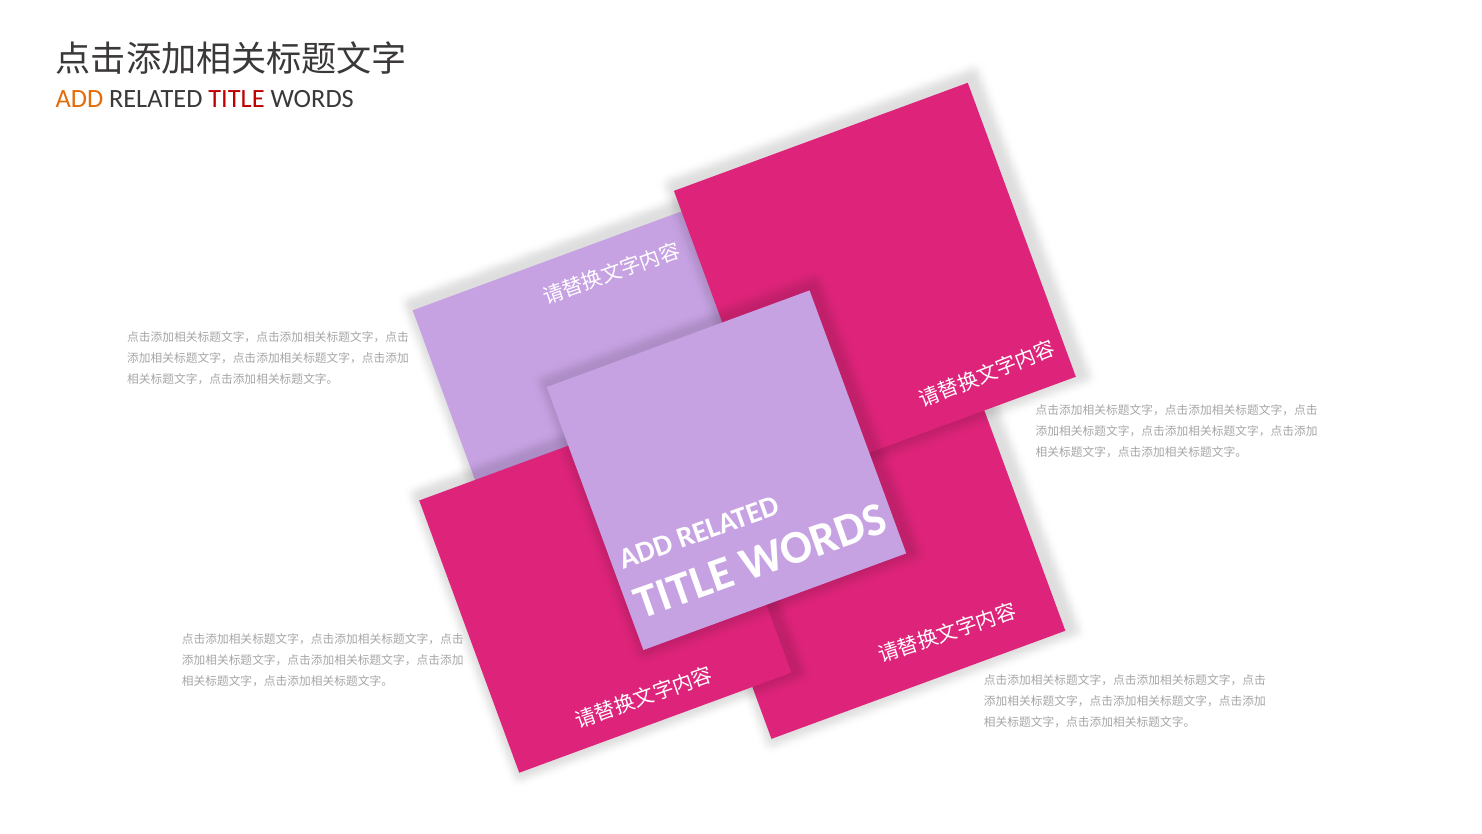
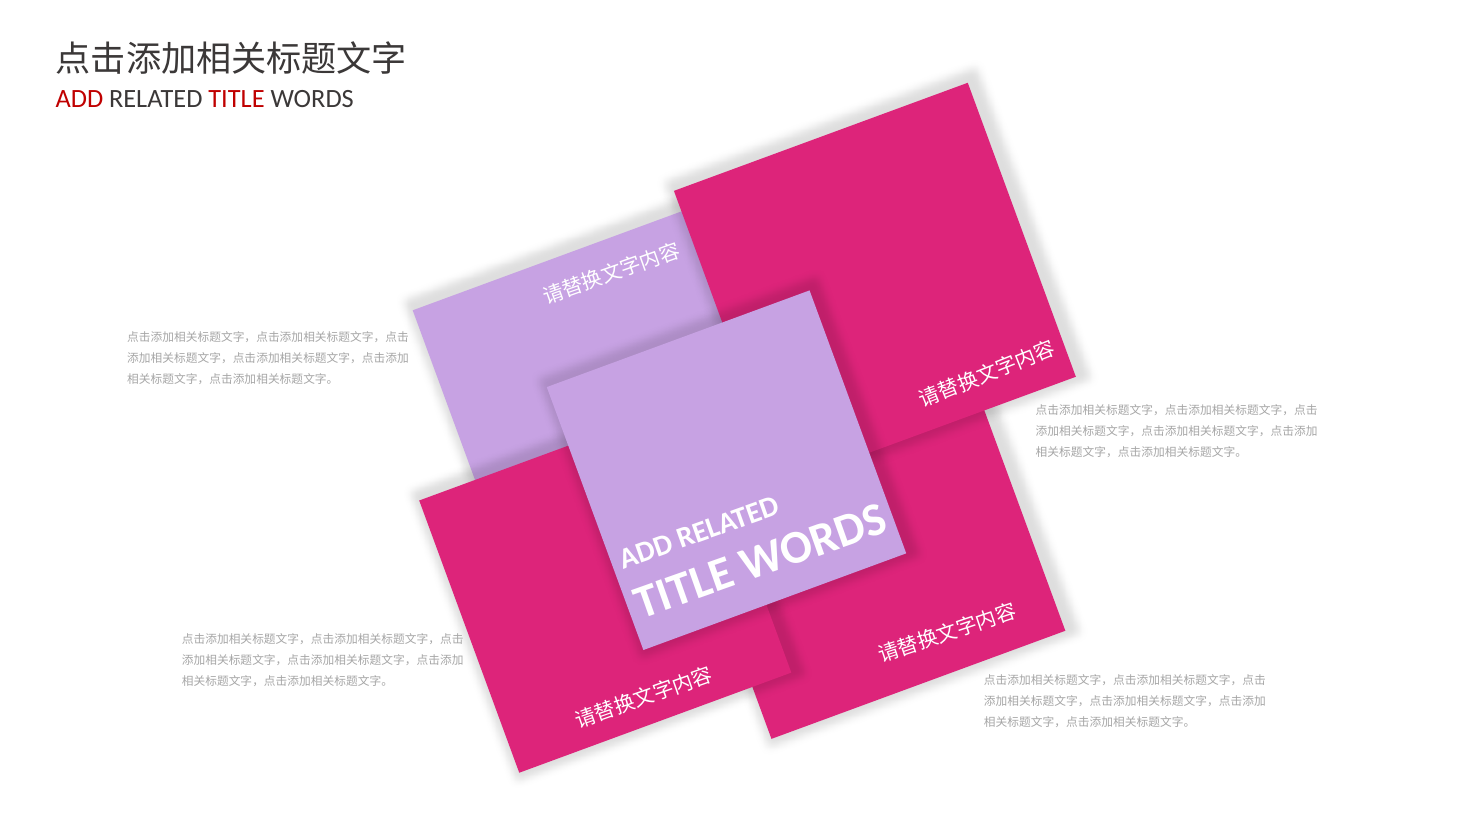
ADD colour: orange -> red
